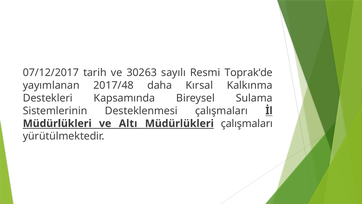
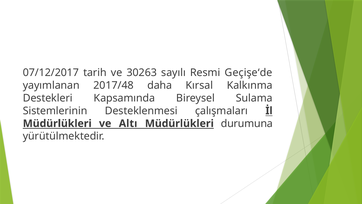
Toprak‘de: Toprak‘de -> Geçişe‘de
Müdürlükleri çalışmaları: çalışmaları -> durumuna
